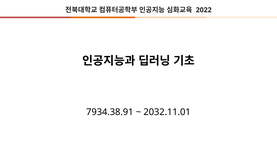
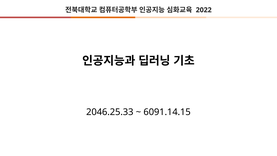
7934.38.91: 7934.38.91 -> 2046.25.33
2032.11.01: 2032.11.01 -> 6091.14.15
